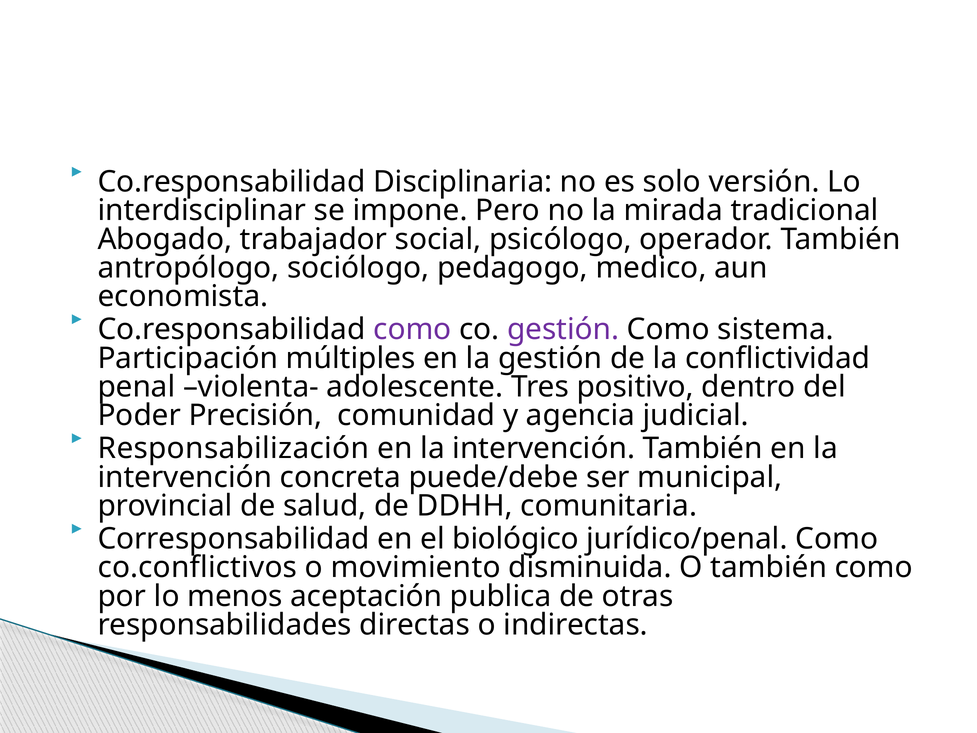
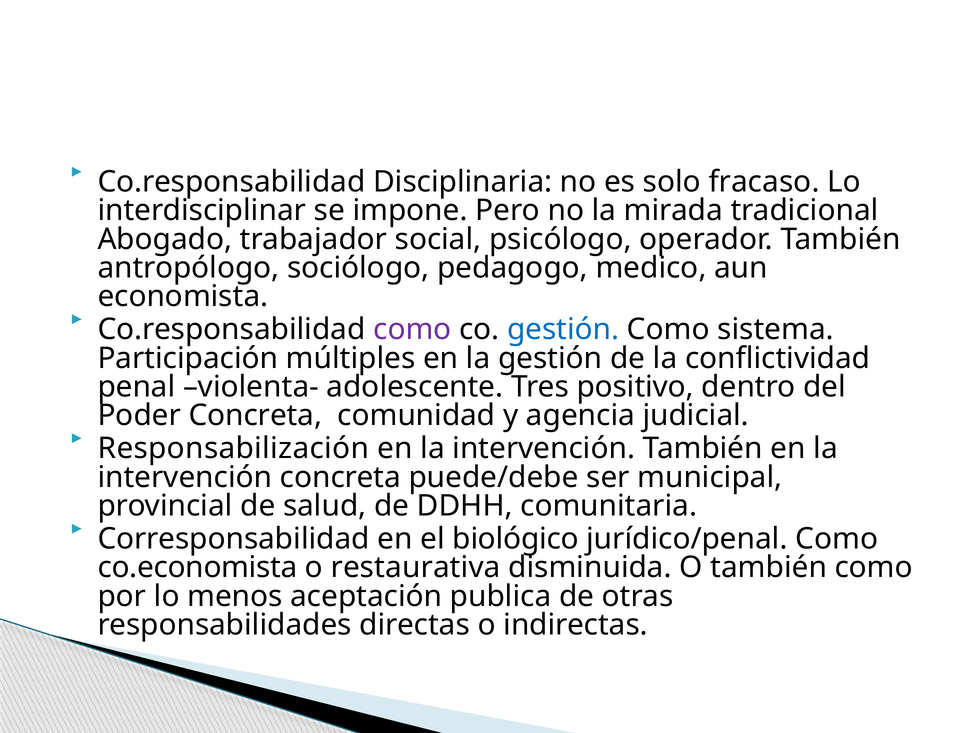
versión: versión -> fracaso
gestión at (563, 329) colour: purple -> blue
Poder Precisión: Precisión -> Concreta
co.conflictivos: co.conflictivos -> co.economista
movimiento: movimiento -> restaurativa
